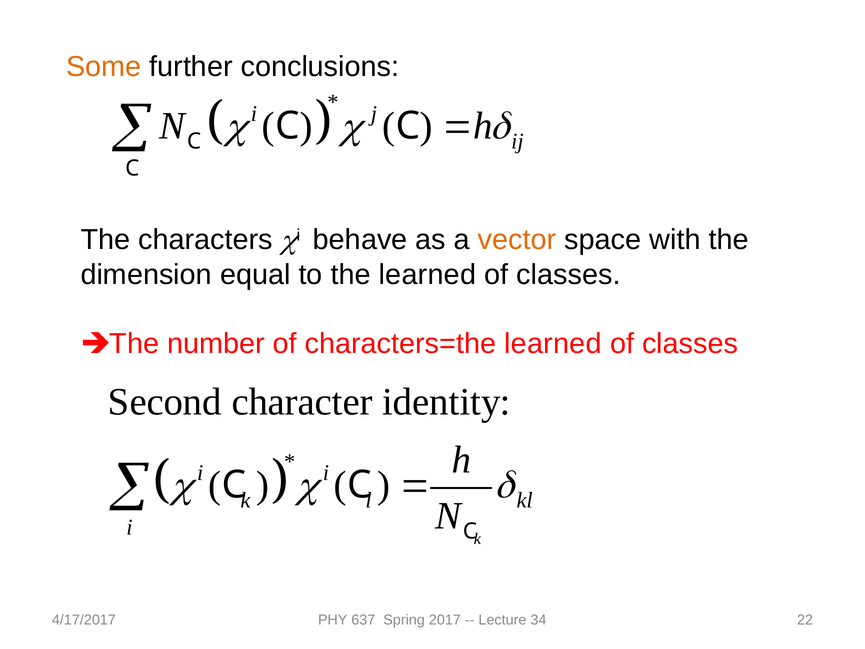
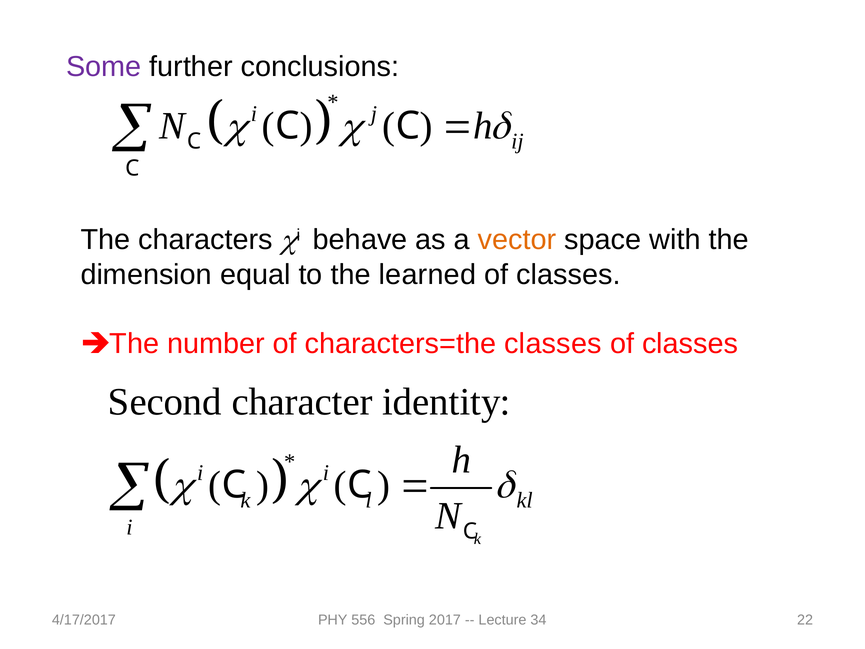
Some colour: orange -> purple
characters=the learned: learned -> classes
637: 637 -> 556
